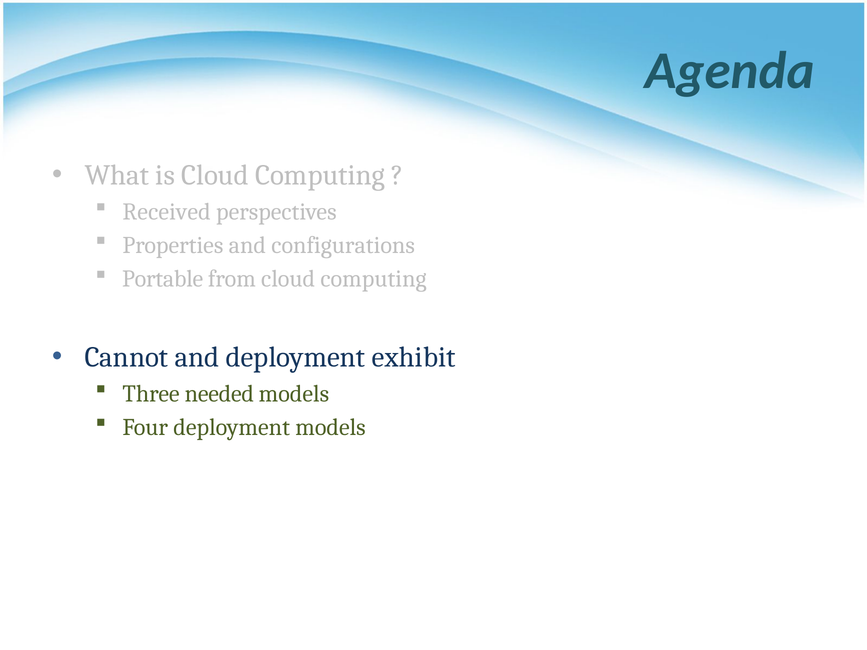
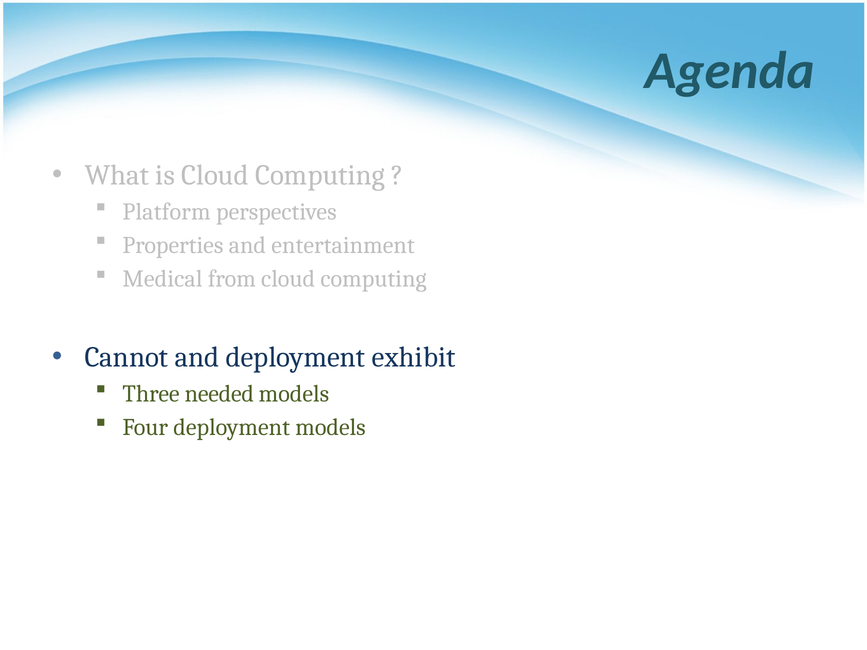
Received: Received -> Platform
configurations: configurations -> entertainment
Portable: Portable -> Medical
